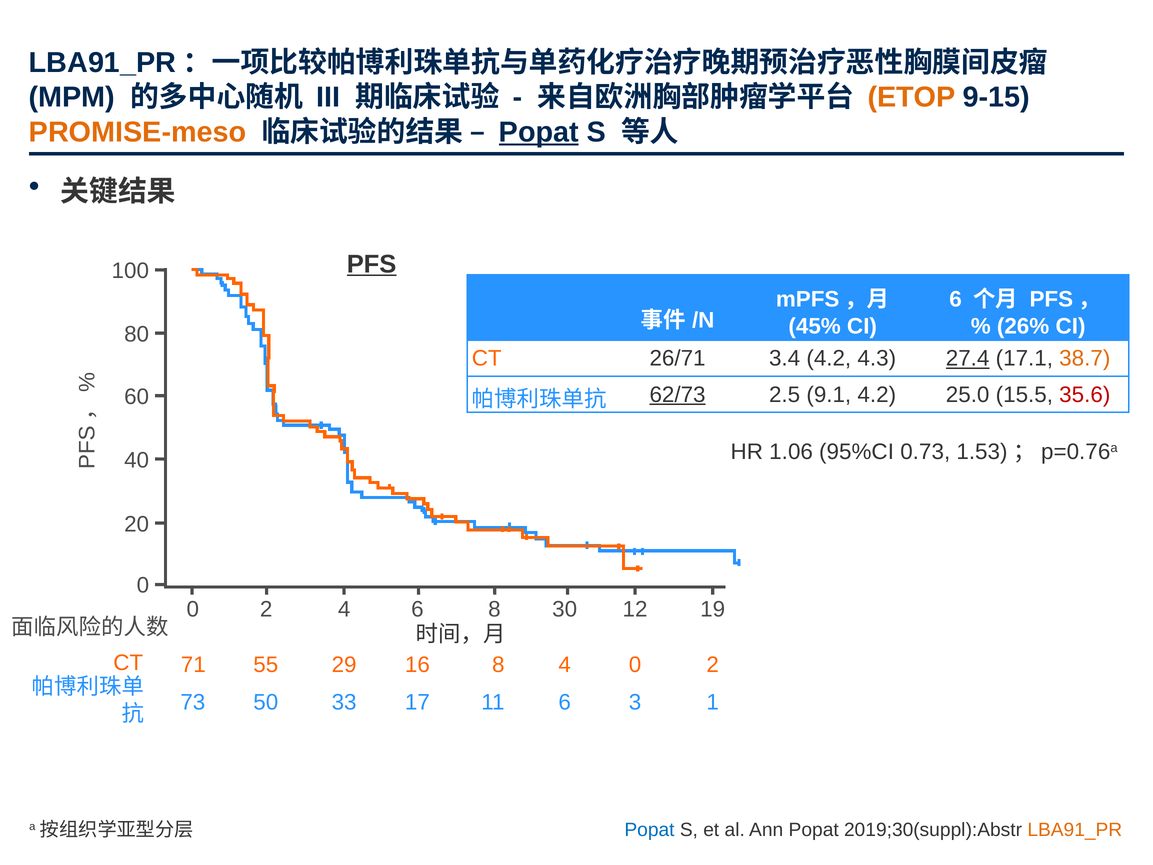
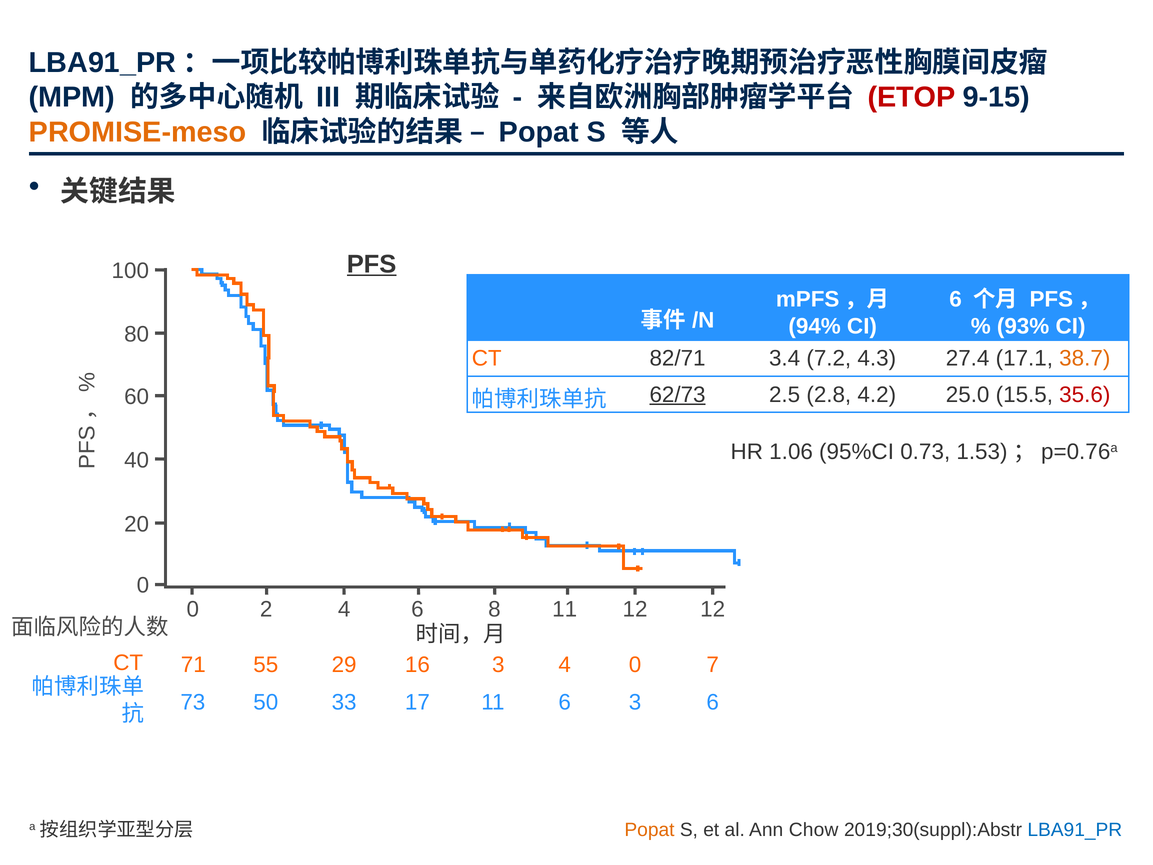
ETOP colour: orange -> red
Popat at (539, 132) underline: present -> none
45%: 45% -> 94%
26%: 26% -> 93%
26/71: 26/71 -> 82/71
3.4 4.2: 4.2 -> 7.2
27.4 underline: present -> none
9.1: 9.1 -> 2.8
0 30: 30 -> 11
2 19: 19 -> 12
CT 8: 8 -> 3
71 2: 2 -> 7
73 1: 1 -> 6
Popat at (649, 829) colour: blue -> orange
Ann Popat: Popat -> Chow
LBA91_PR colour: orange -> blue
